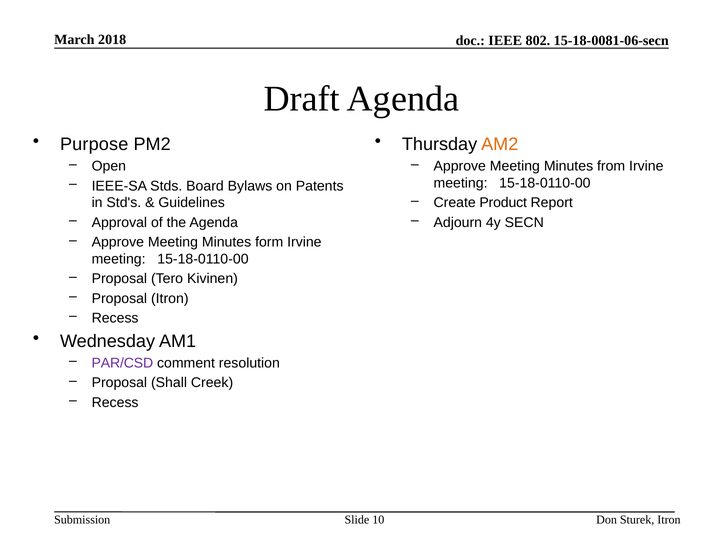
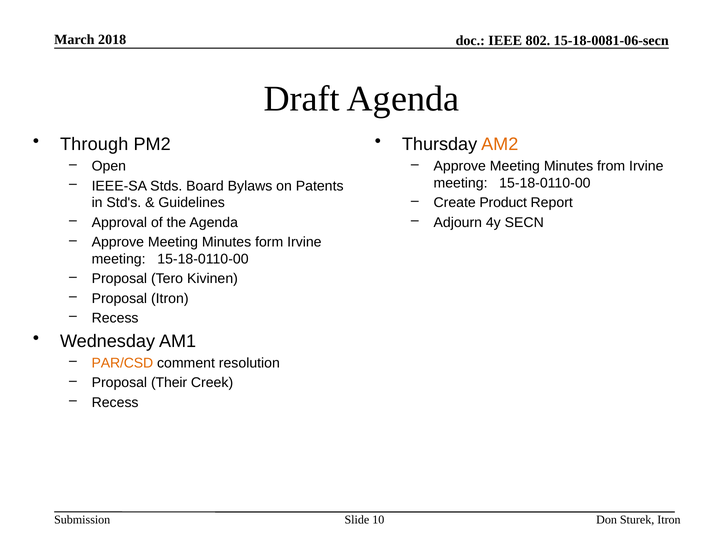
Purpose: Purpose -> Through
PAR/CSD colour: purple -> orange
Shall: Shall -> Their
